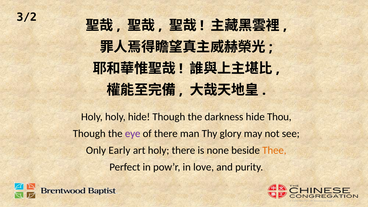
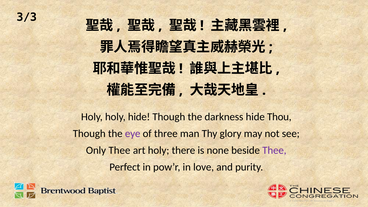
3/2: 3/2 -> 3/3
of there: there -> three
Only Early: Early -> Thee
Thee at (274, 150) colour: orange -> purple
